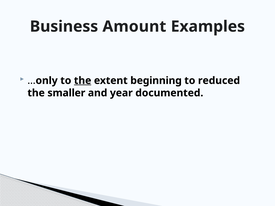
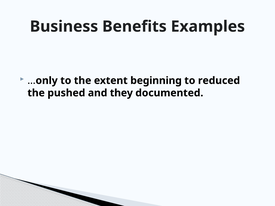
Amount: Amount -> Benefits
the at (83, 81) underline: present -> none
smaller: smaller -> pushed
year: year -> they
